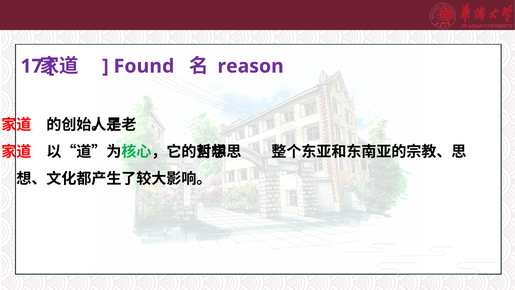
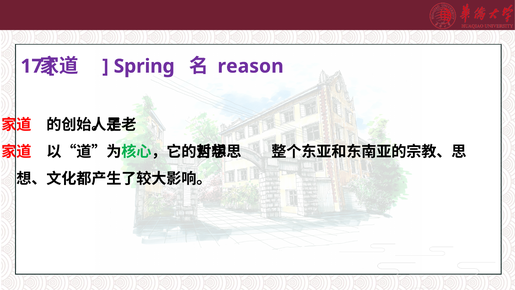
Found: Found -> Spring
